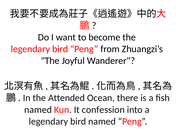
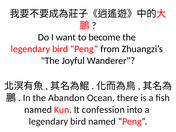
Attended: Attended -> Abandon
